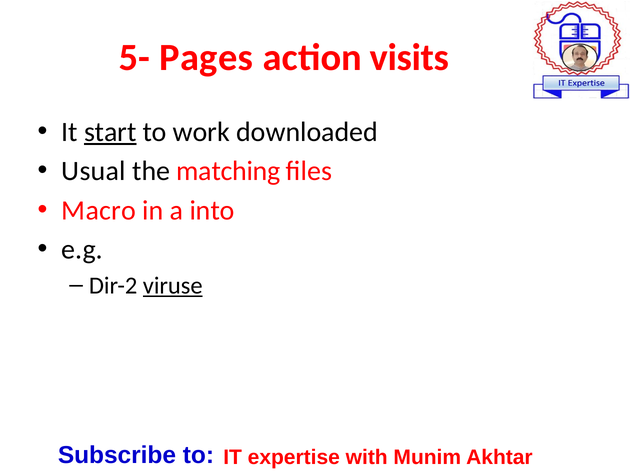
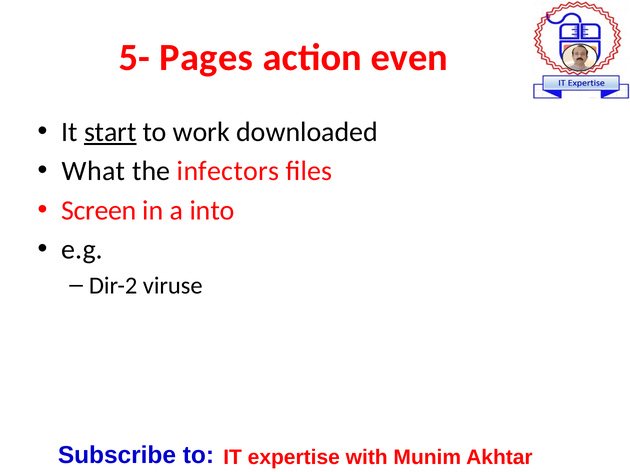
visits: visits -> even
Usual: Usual -> What
matching: matching -> infectors
Macro: Macro -> Screen
viruse underline: present -> none
